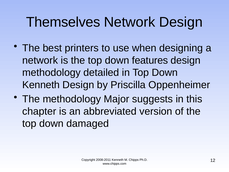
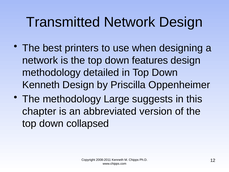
Themselves: Themselves -> Transmitted
Major: Major -> Large
damaged: damaged -> collapsed
